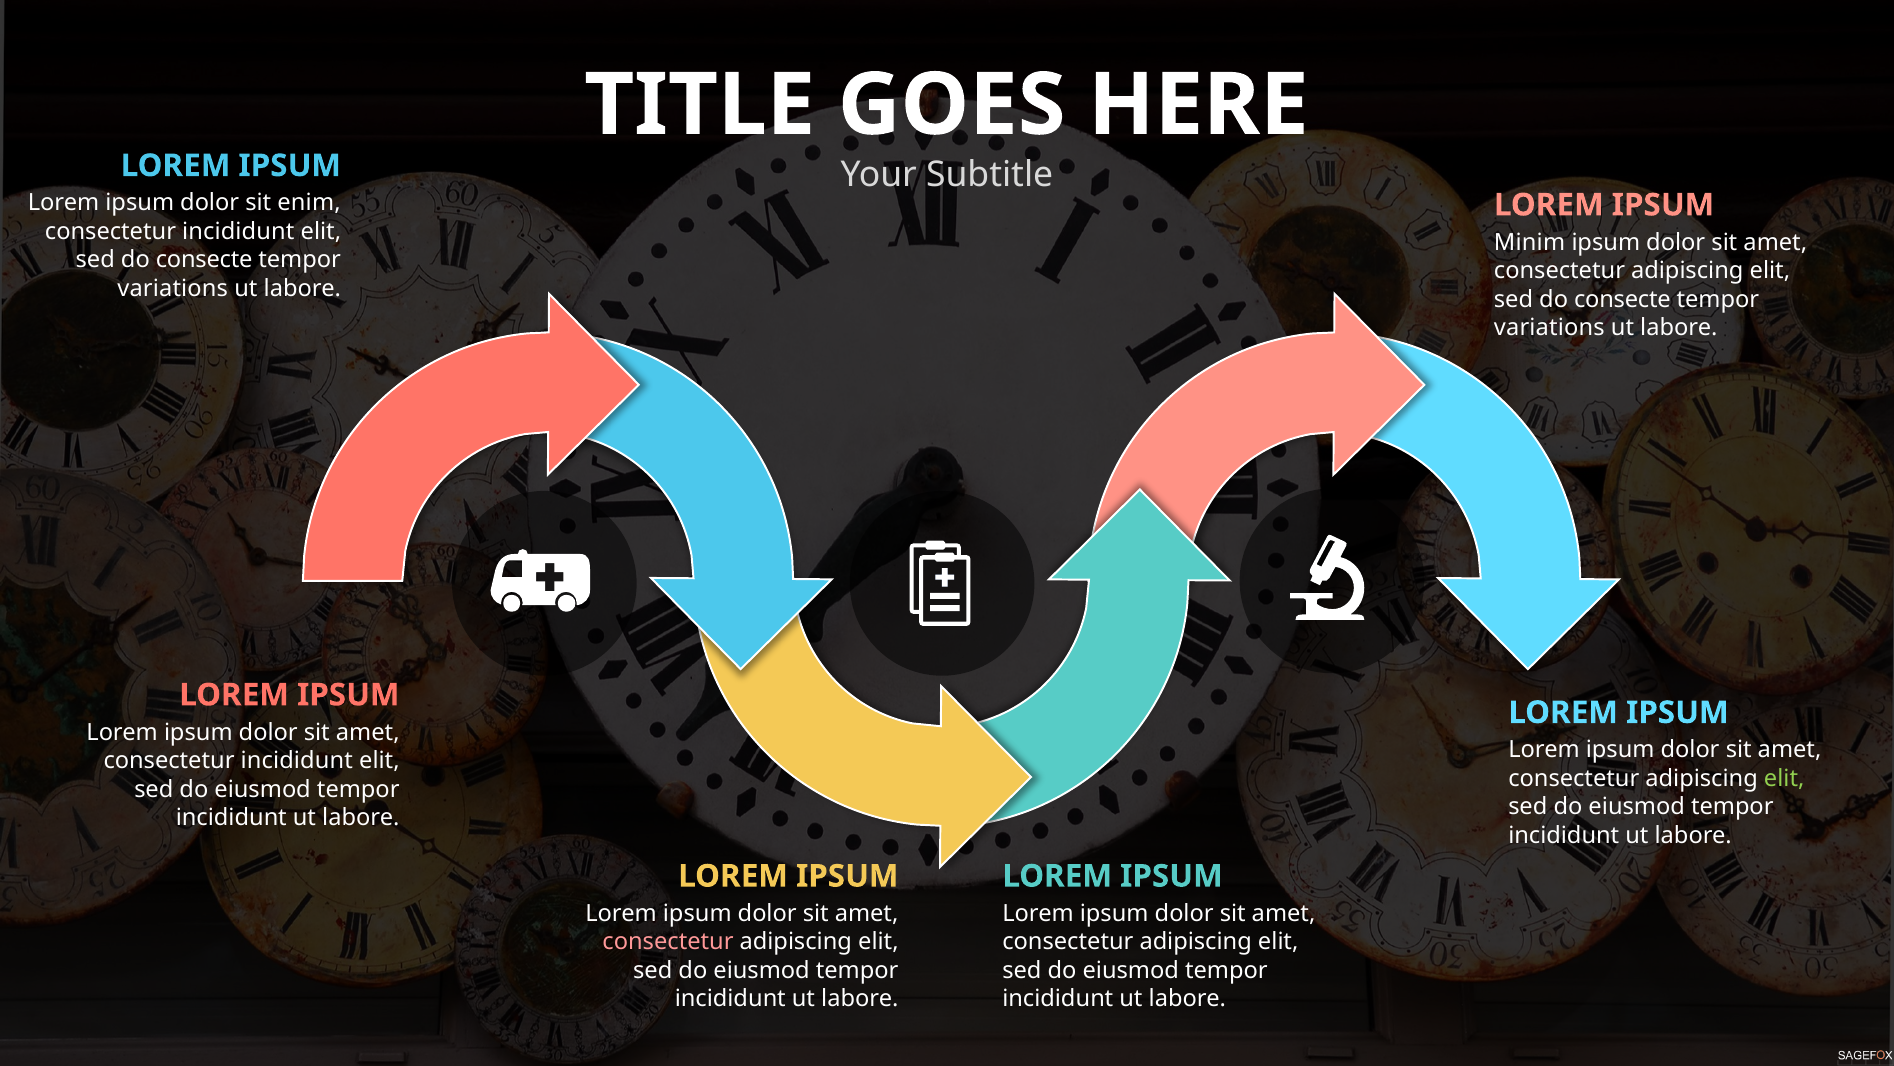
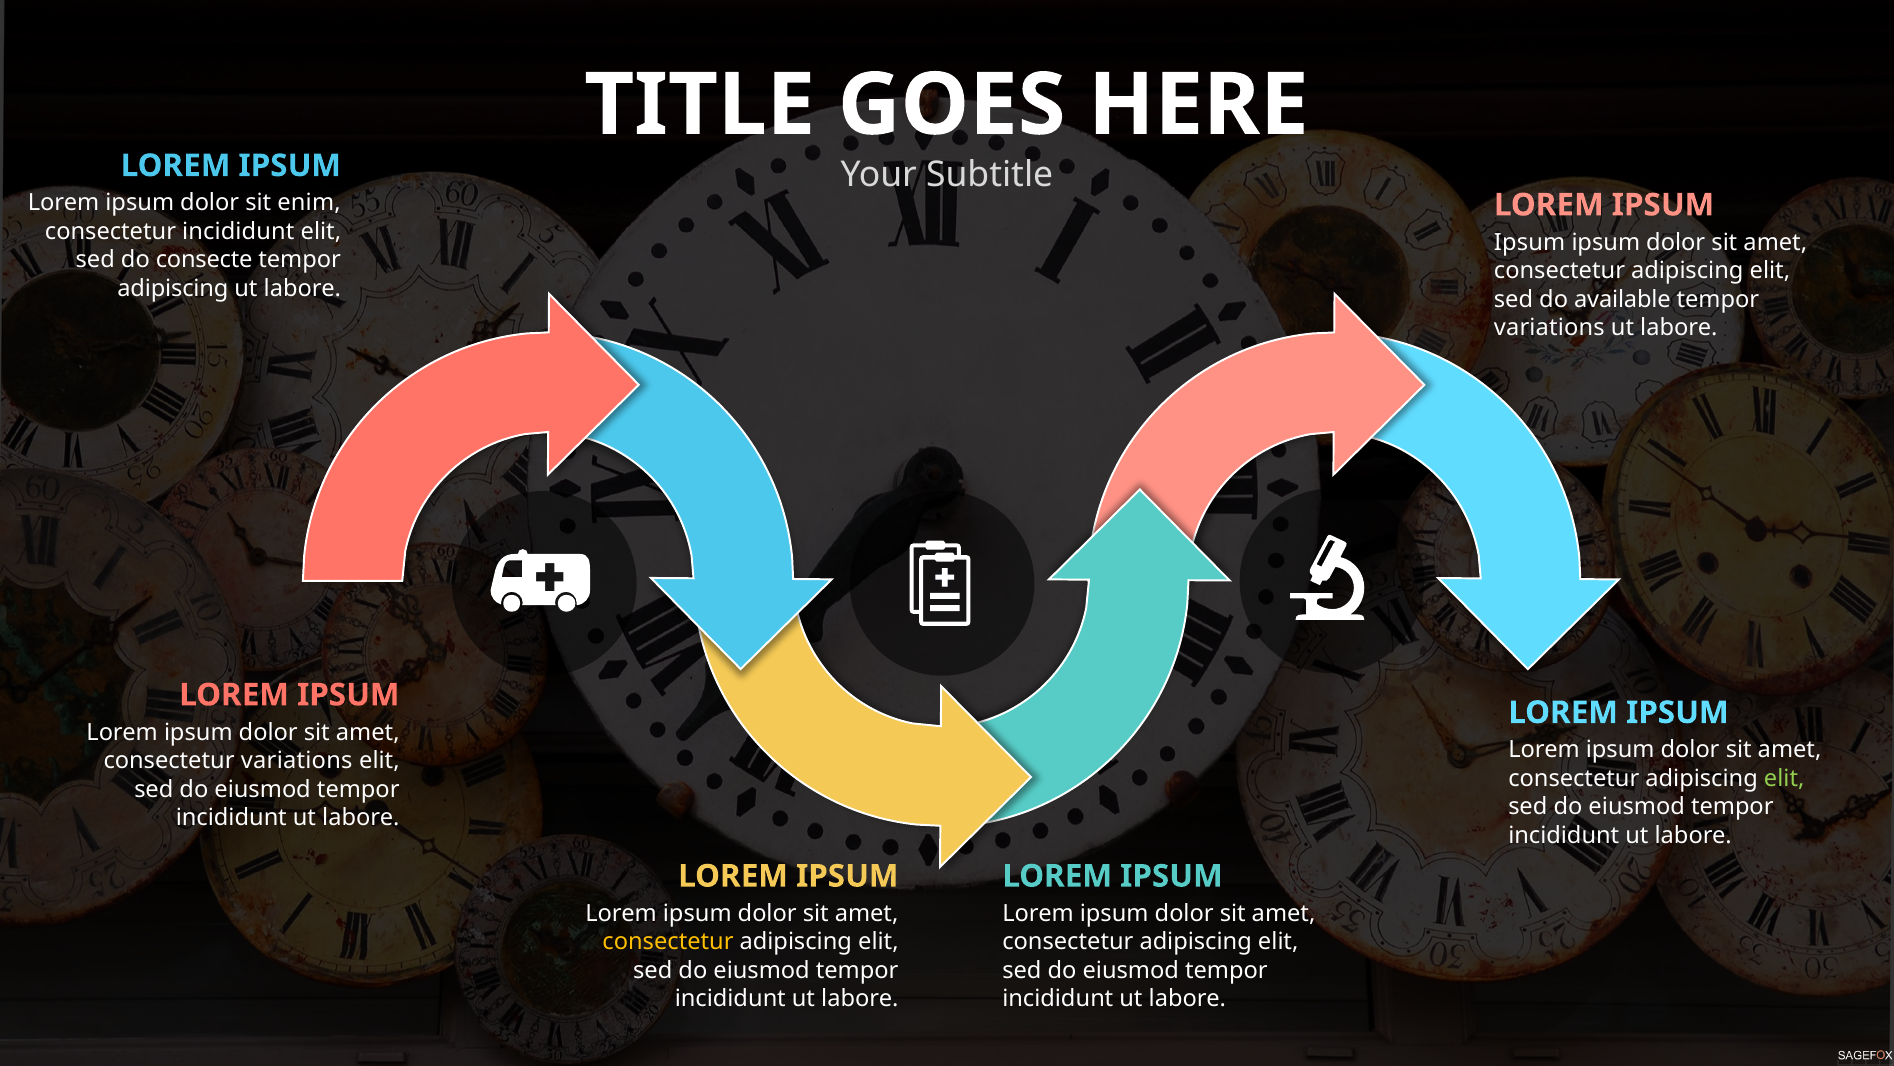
Minim at (1530, 242): Minim -> Ipsum
variations at (173, 288): variations -> adipiscing
consecte at (1622, 299): consecte -> available
incididunt at (297, 760): incididunt -> variations
consectetur at (668, 941) colour: pink -> yellow
